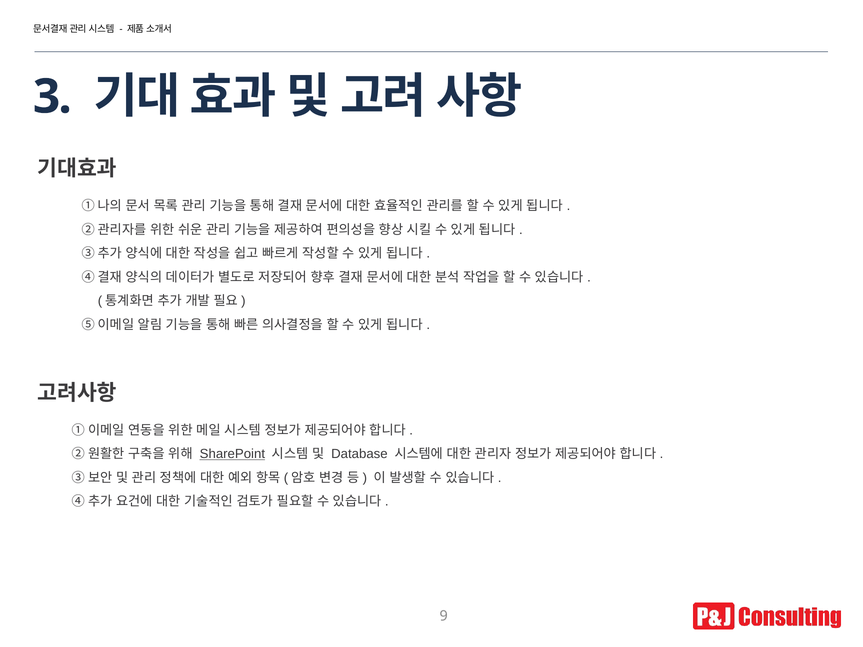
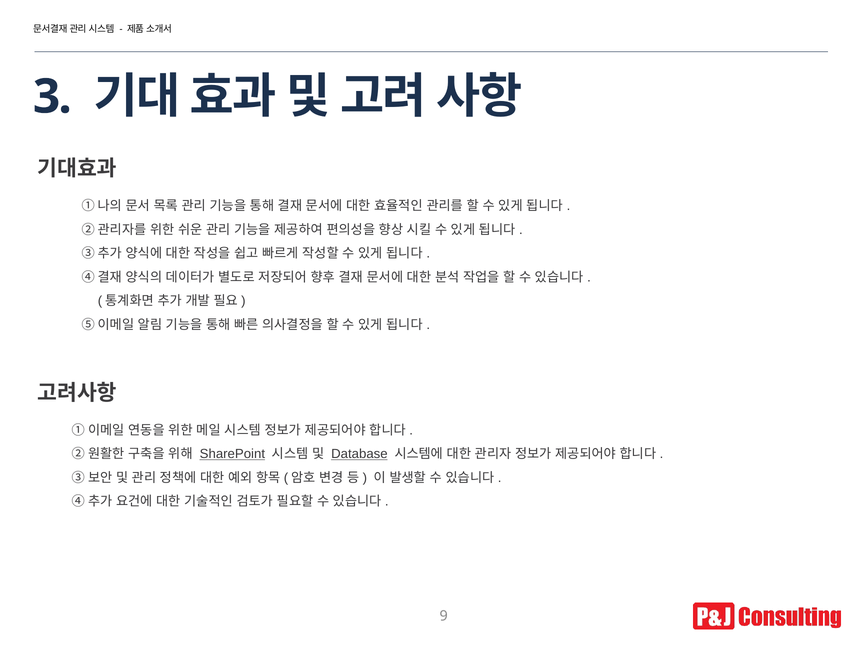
Database underline: none -> present
